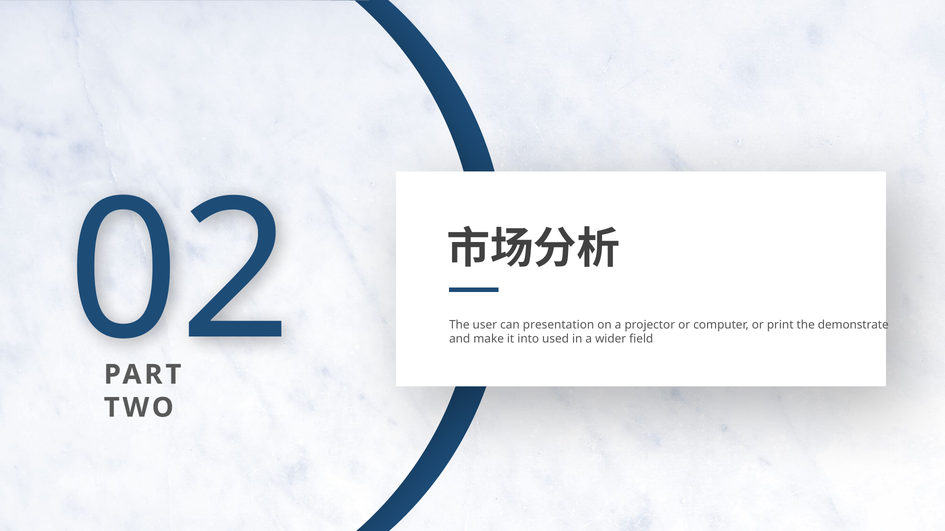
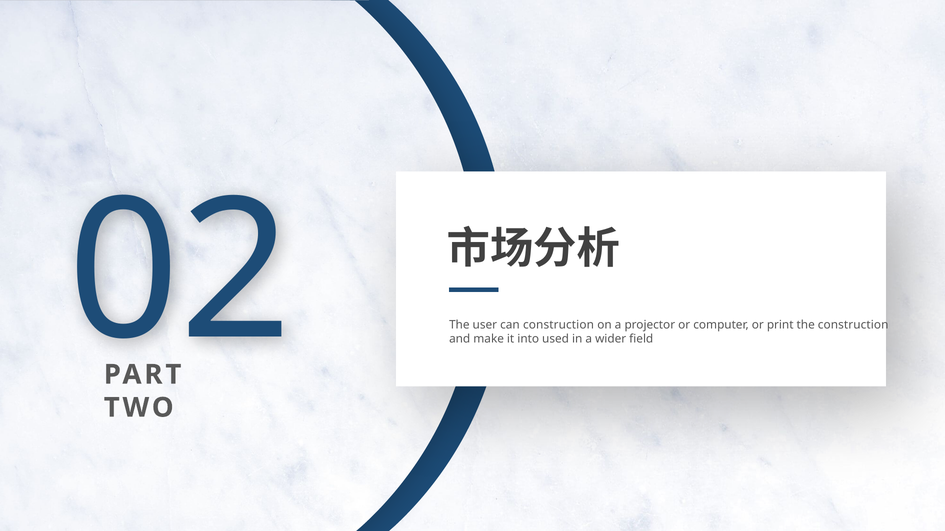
can presentation: presentation -> construction
the demonstrate: demonstrate -> construction
